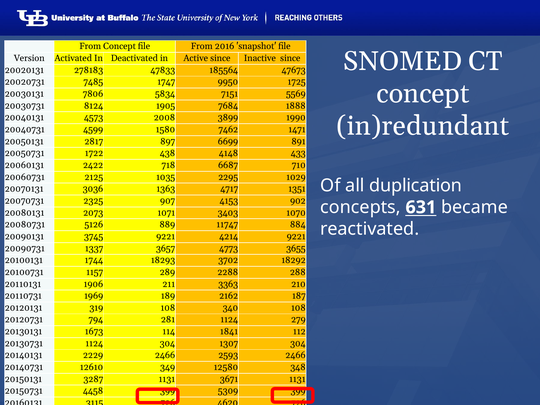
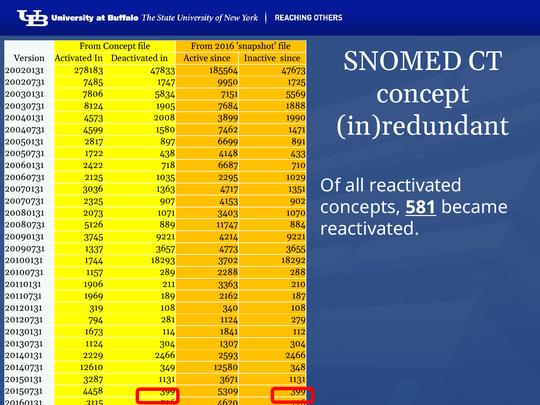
all duplication: duplication -> reactivated
631: 631 -> 581
